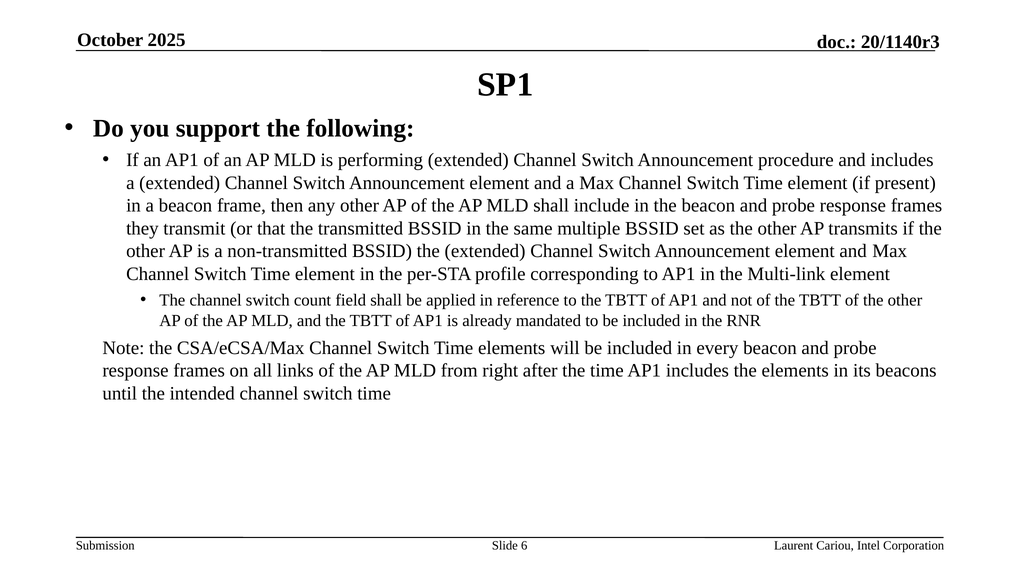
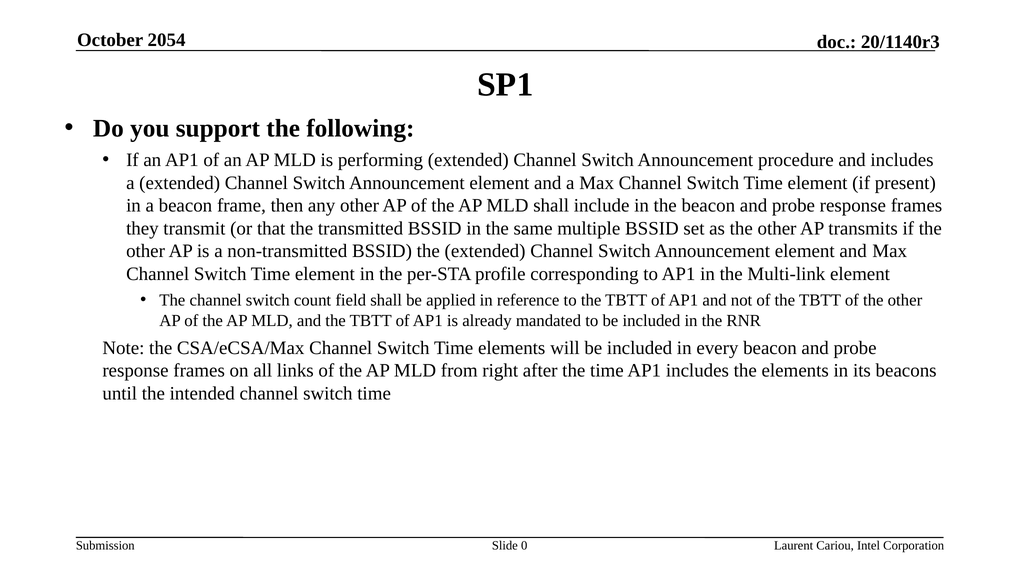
2025: 2025 -> 2054
6: 6 -> 0
